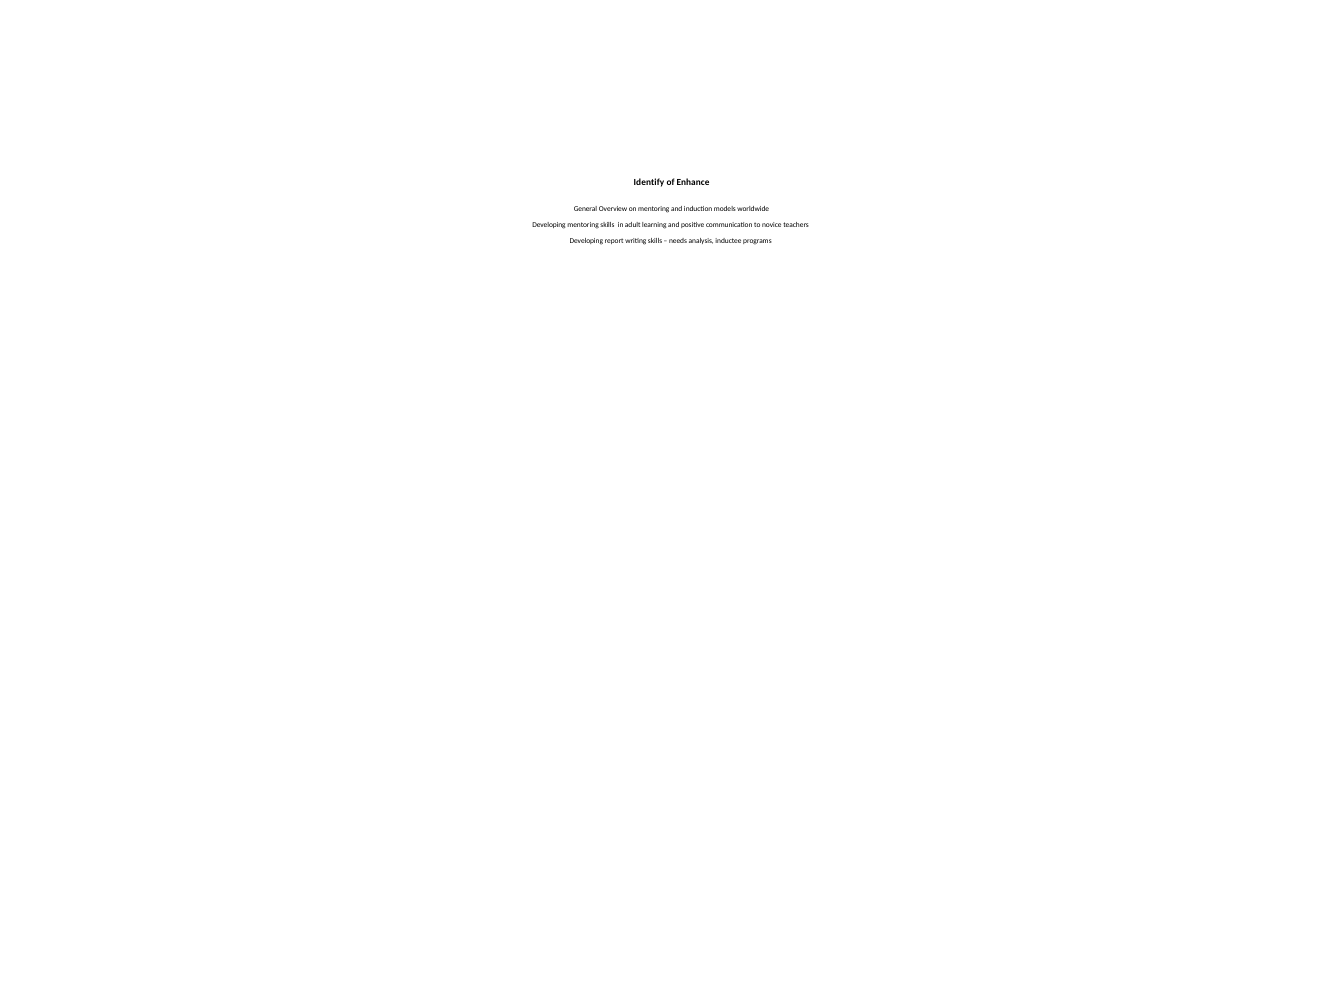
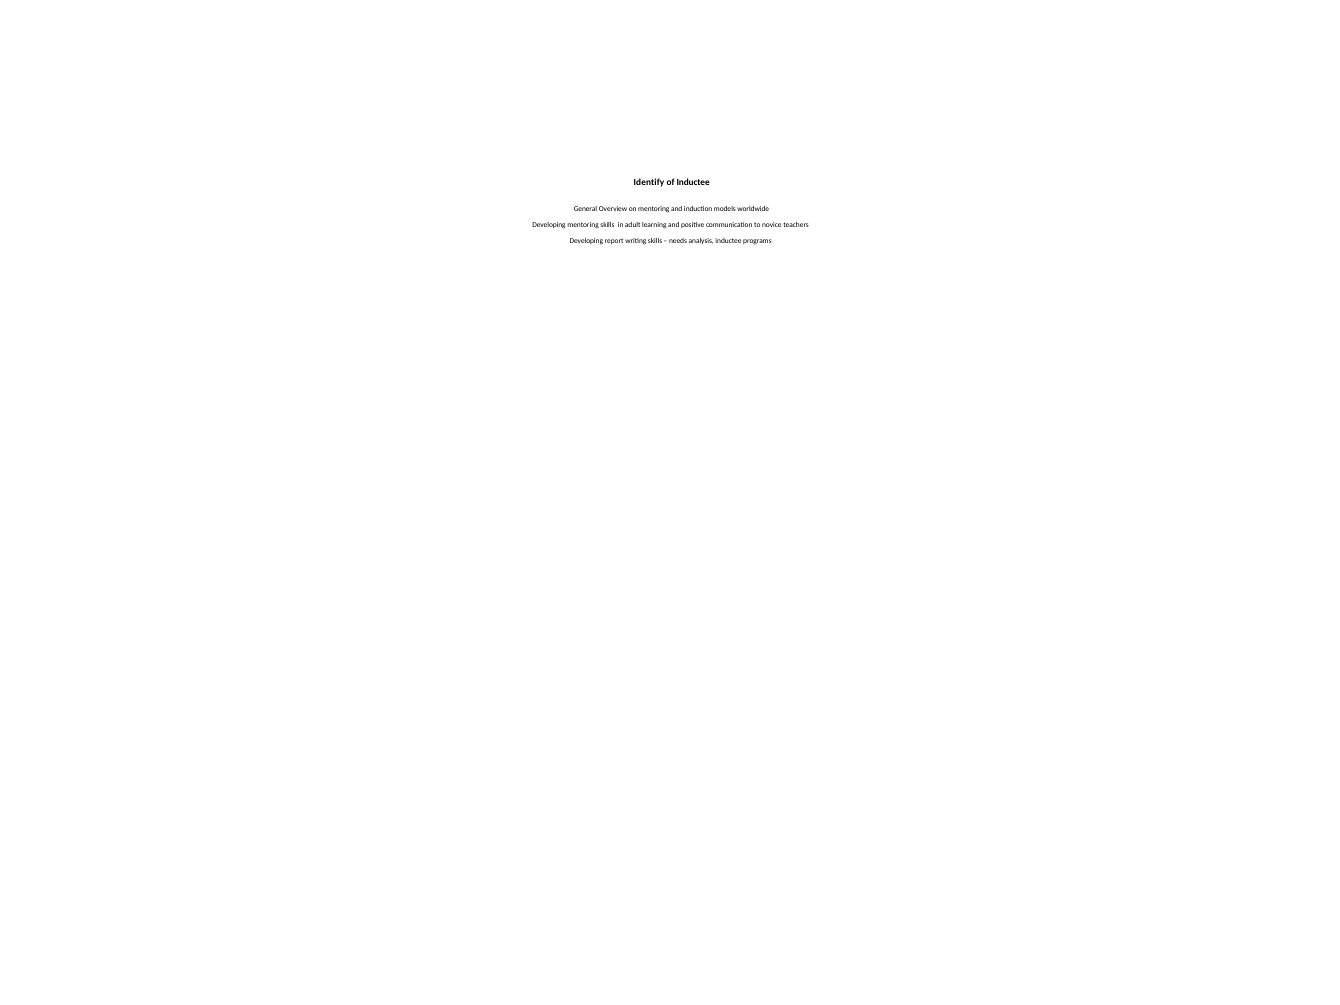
of Enhance: Enhance -> Inductee
